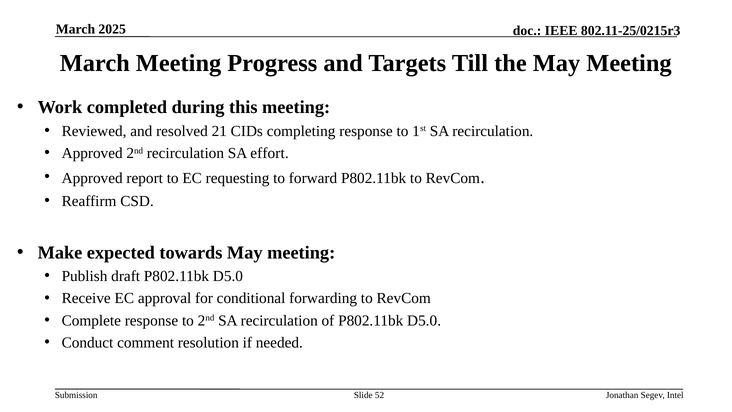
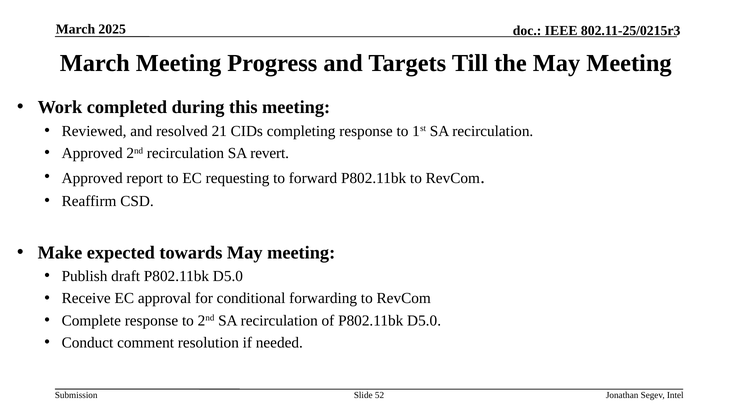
effort: effort -> revert
